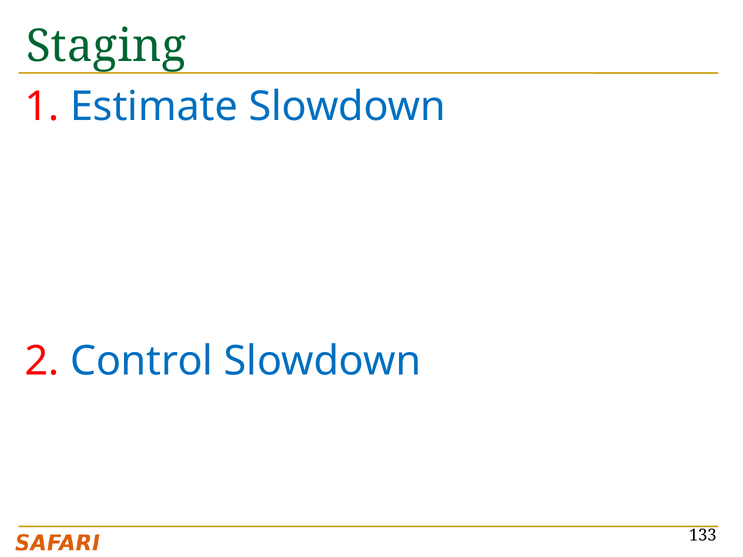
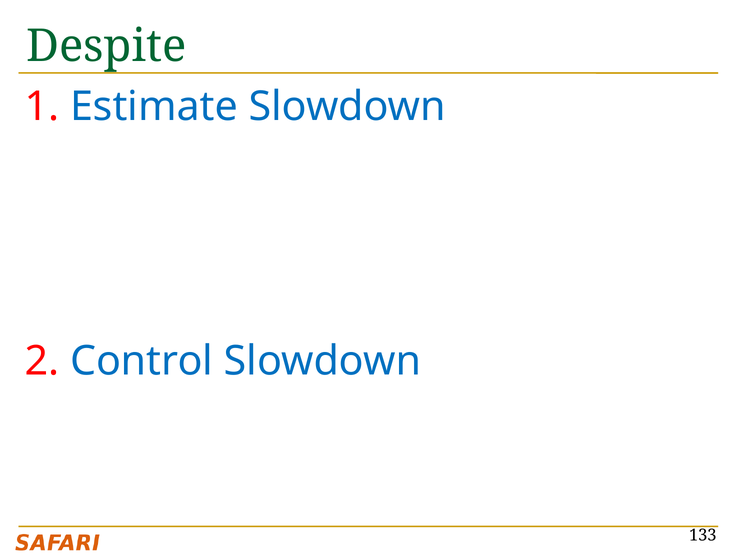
Staging: Staging -> Despite
